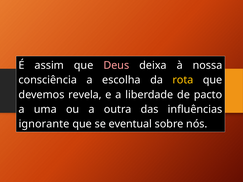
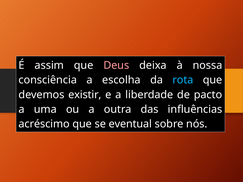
rota colour: yellow -> light blue
revela: revela -> existir
ignorante: ignorante -> acréscimo
